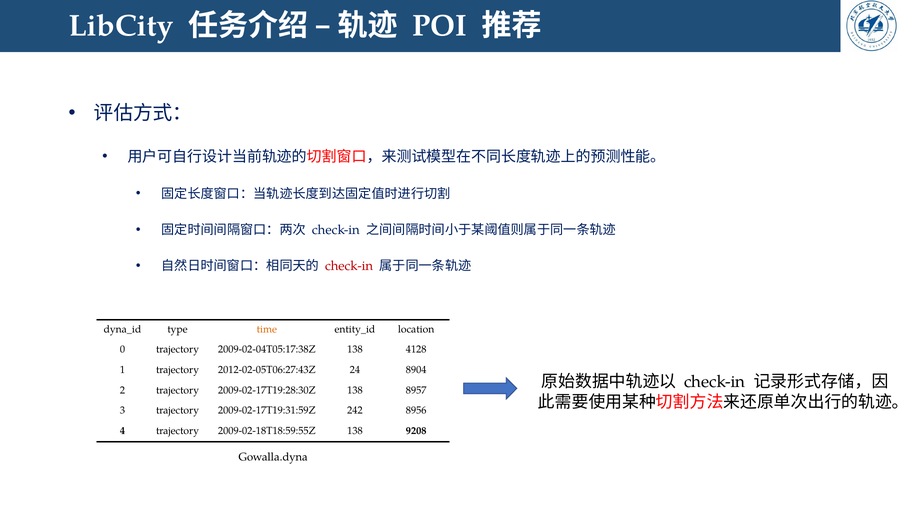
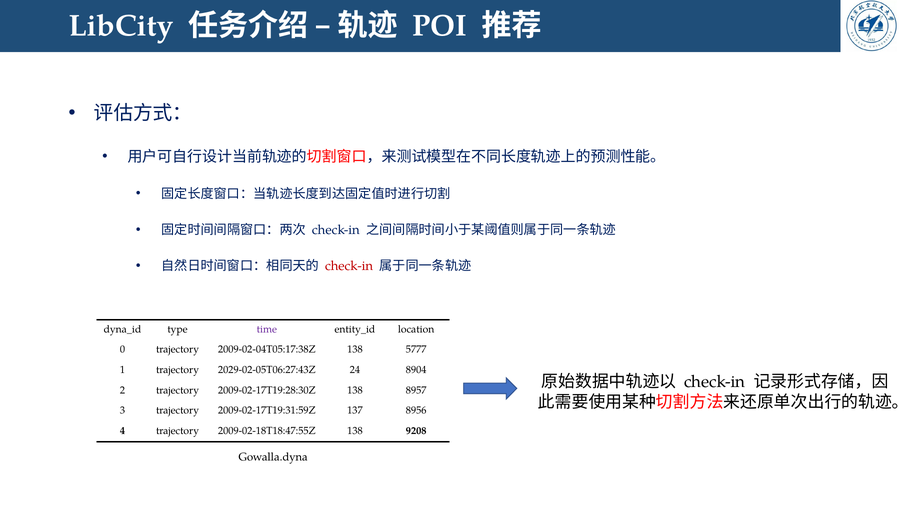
time colour: orange -> purple
4128: 4128 -> 5777
2012-02-05T06:27:43Z: 2012-02-05T06:27:43Z -> 2029-02-05T06:27:43Z
242: 242 -> 137
2009-02-18T18:59:55Z: 2009-02-18T18:59:55Z -> 2009-02-18T18:47:55Z
